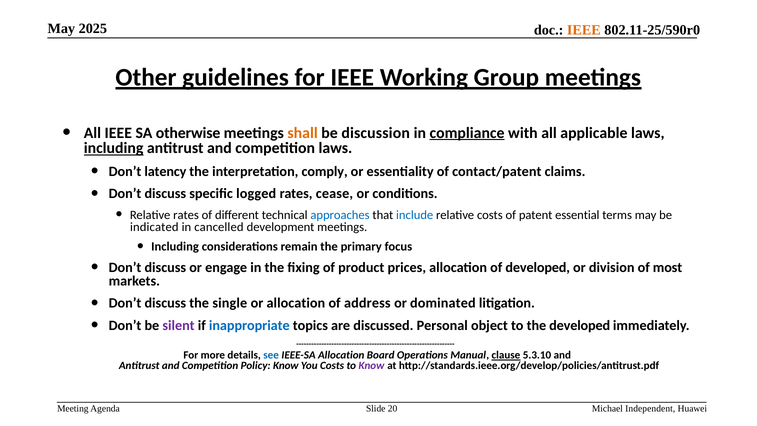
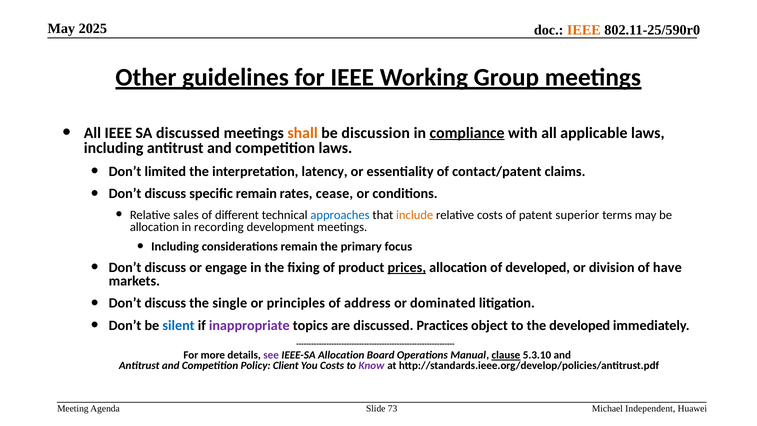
SA otherwise: otherwise -> discussed
including at (114, 148) underline: present -> none
latency: latency -> limited
comply: comply -> latency
specific logged: logged -> remain
Relative rates: rates -> sales
include colour: blue -> orange
essential: essential -> superior
indicated at (154, 227): indicated -> allocation
cancelled: cancelled -> recording
prices underline: none -> present
most: most -> have
or allocation: allocation -> principles
silent colour: purple -> blue
inappropriate colour: blue -> purple
Personal: Personal -> Practices
see colour: blue -> purple
Policy Know: Know -> Client
20: 20 -> 73
